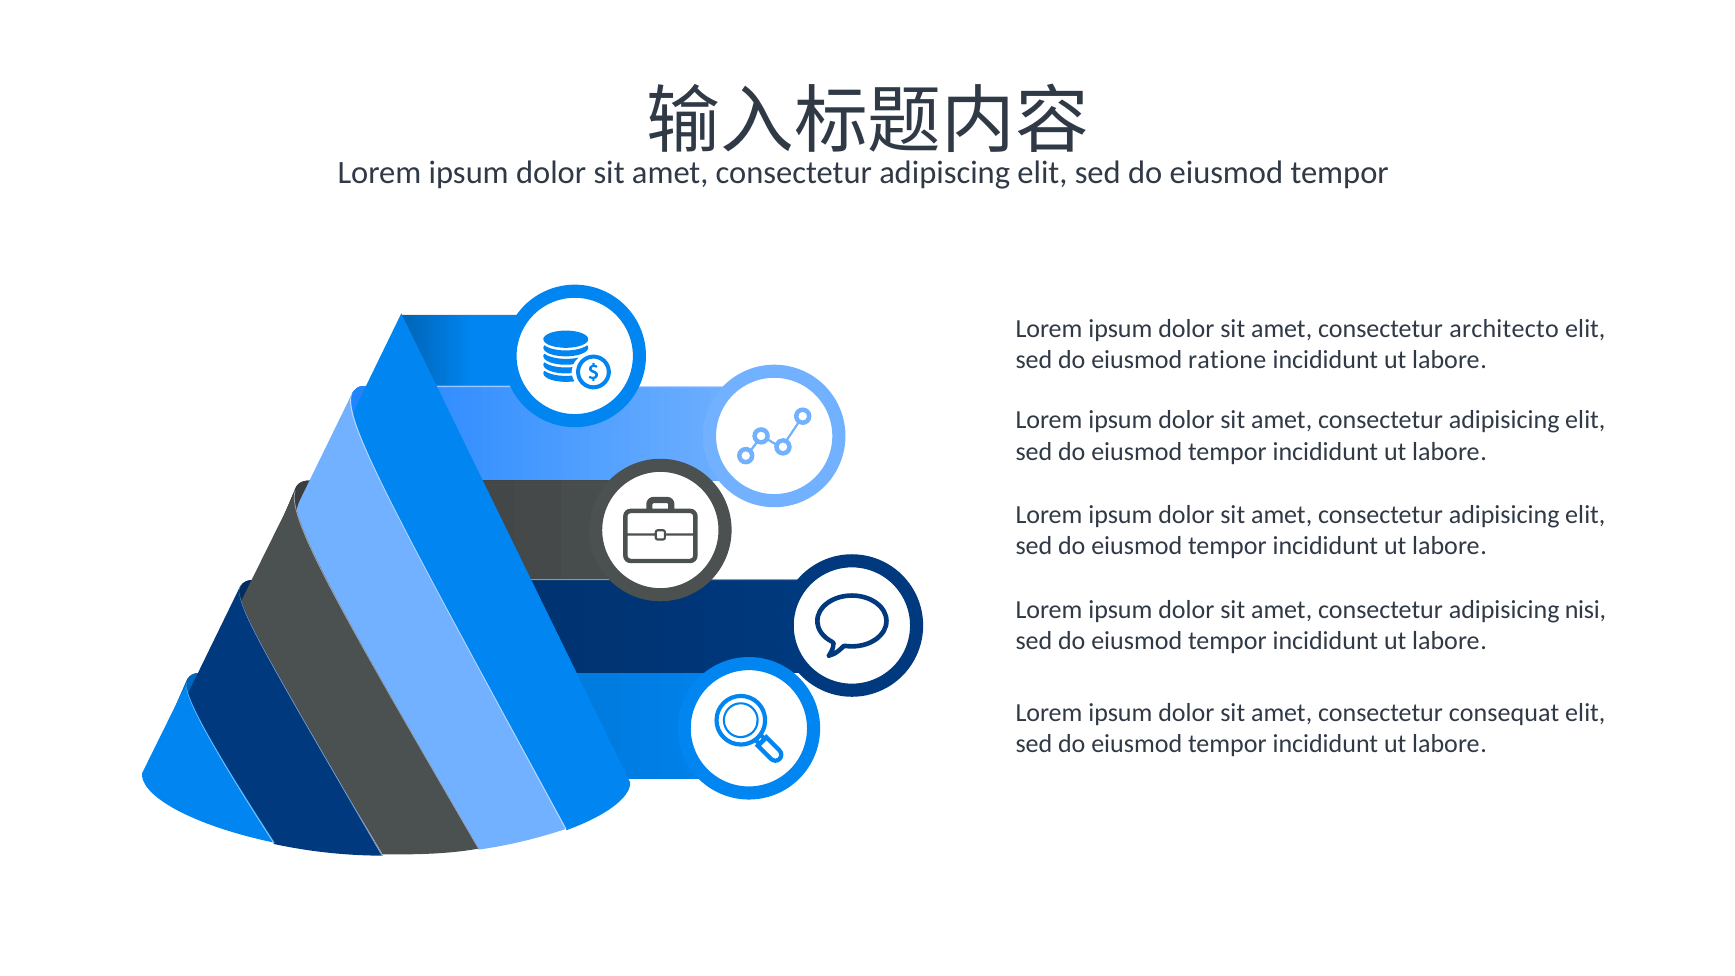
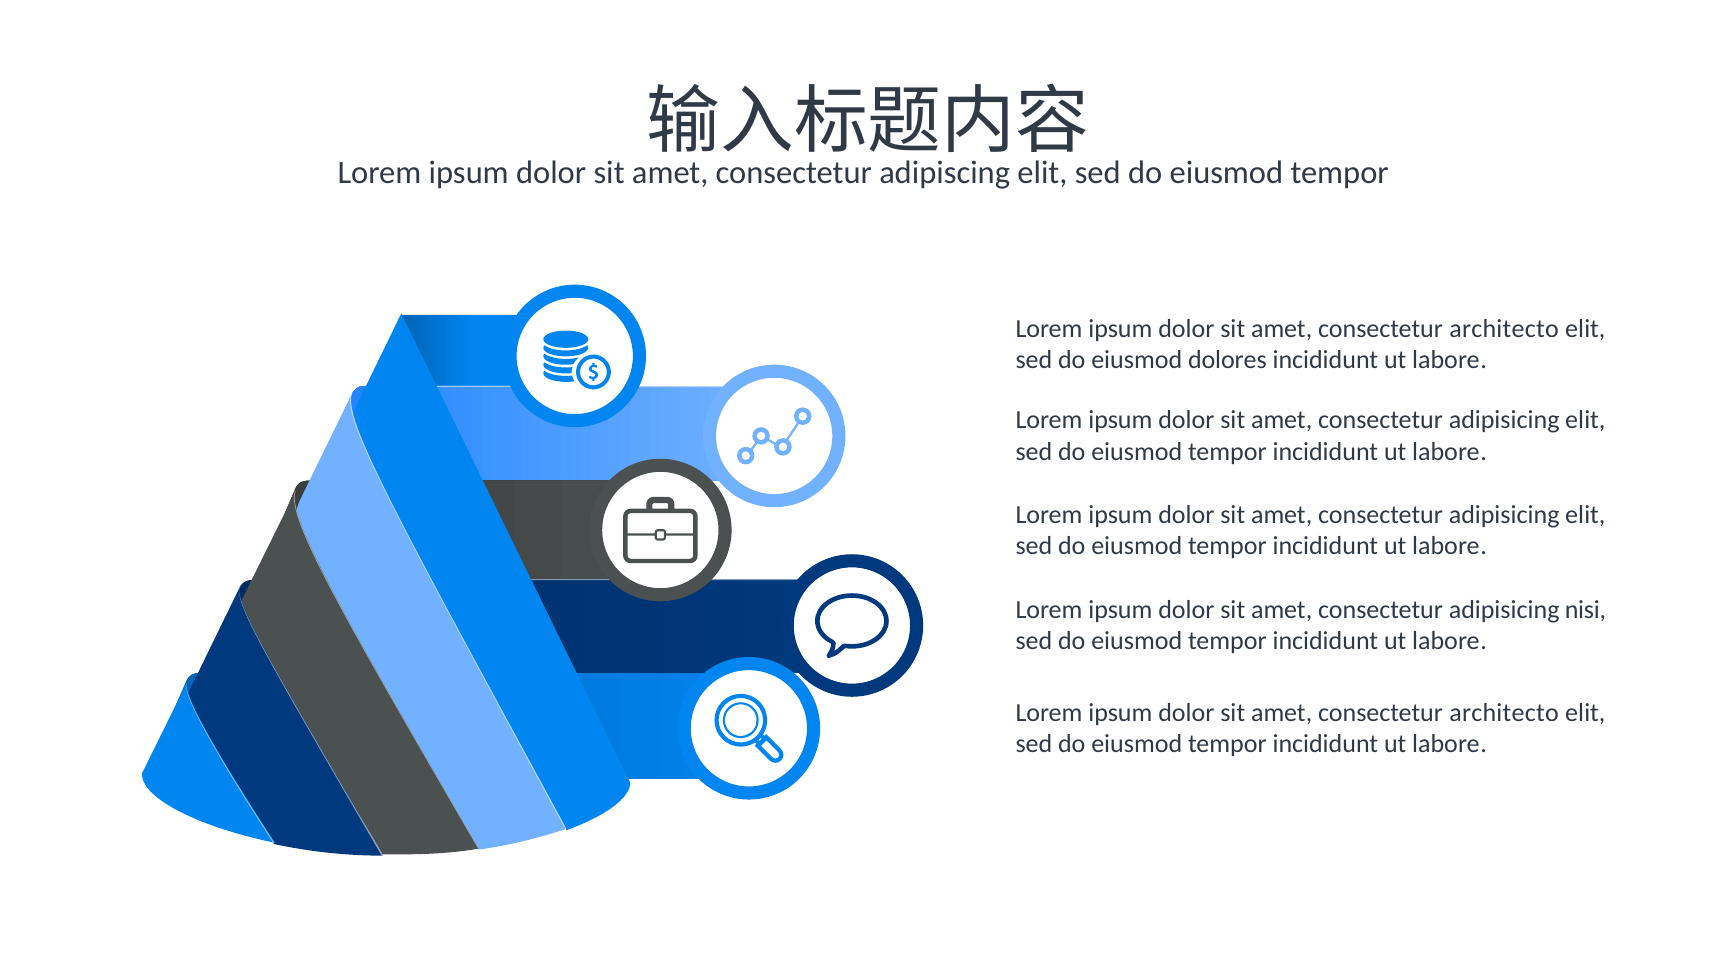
ratione: ratione -> dolores
consequat at (1504, 713): consequat -> architecto
